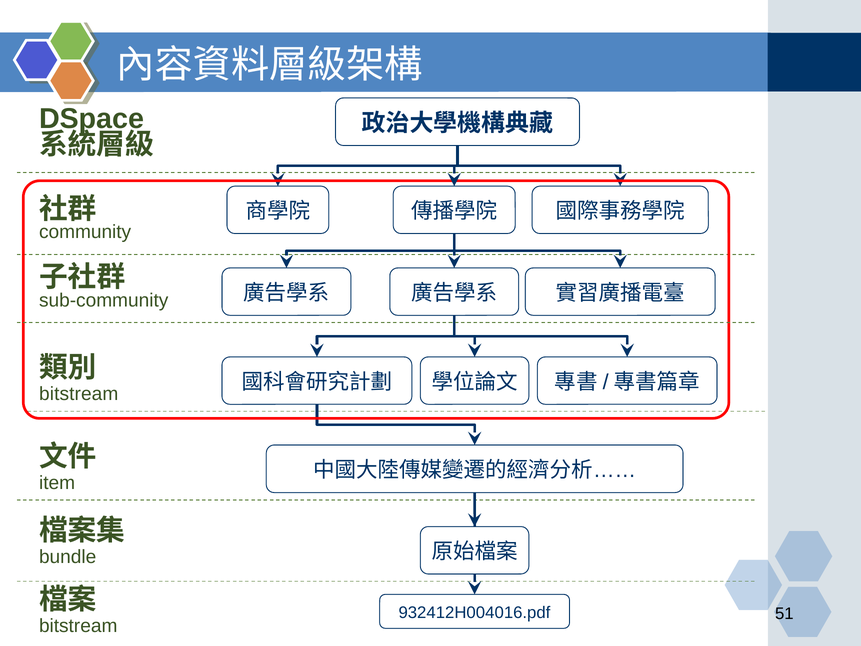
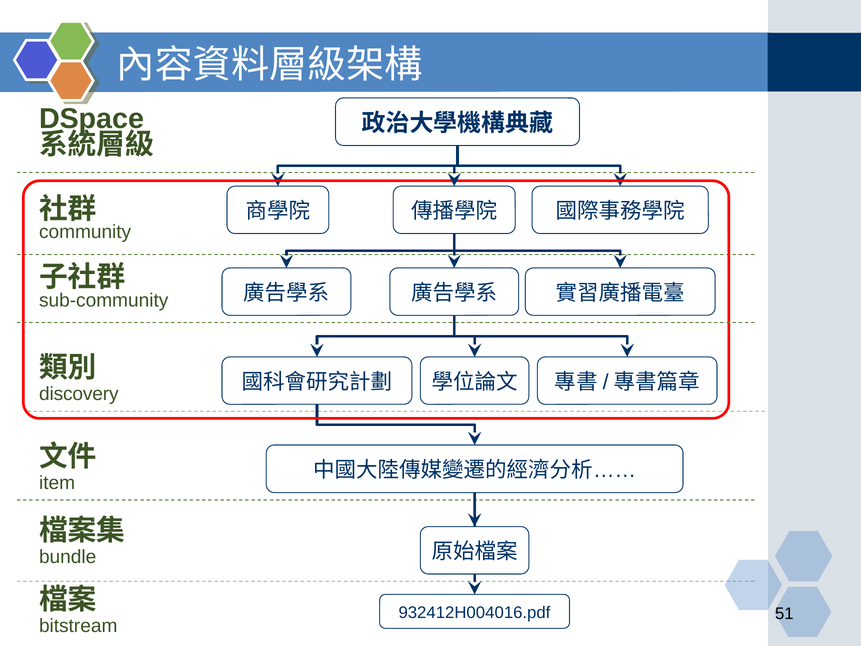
bitstream at (79, 394): bitstream -> discovery
